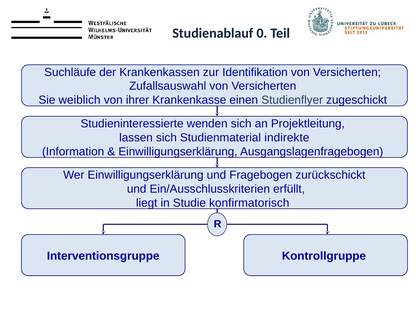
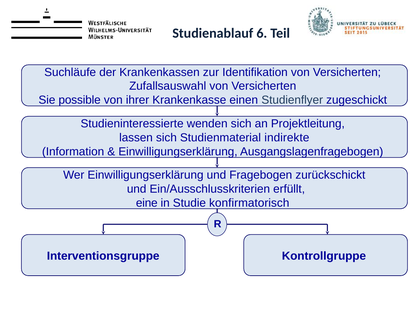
0: 0 -> 6
weiblich: weiblich -> possible
liegt: liegt -> eine
